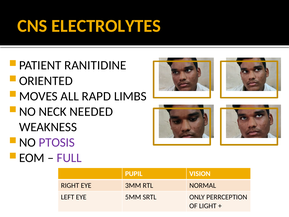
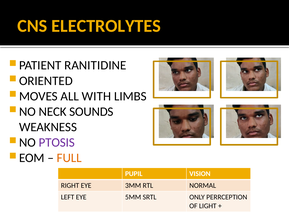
RAPD: RAPD -> WITH
NEEDED: NEEDED -> SOUNDS
FULL colour: purple -> orange
